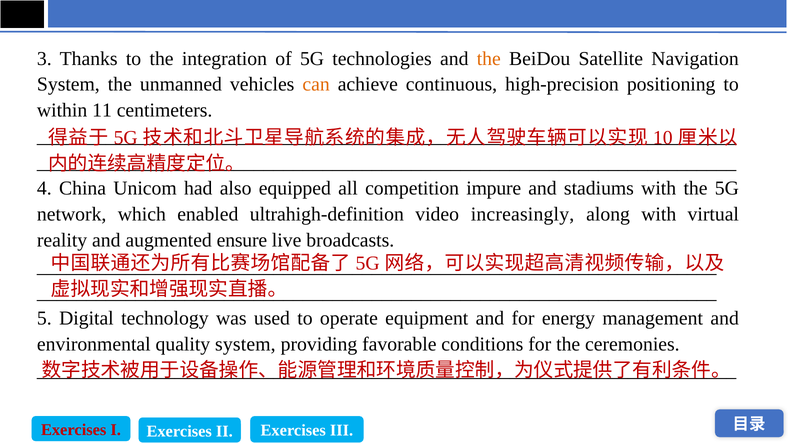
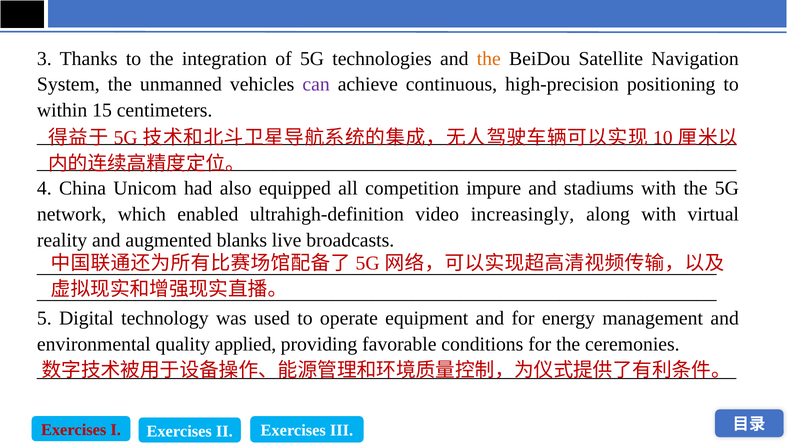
can colour: orange -> purple
11: 11 -> 15
ensure: ensure -> blanks
quality system: system -> applied
